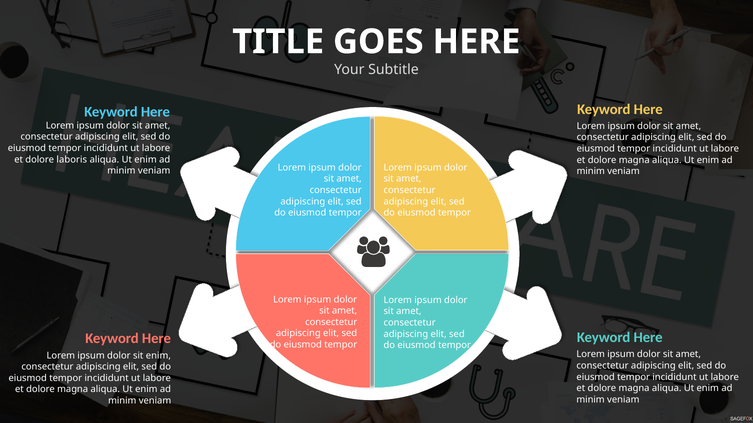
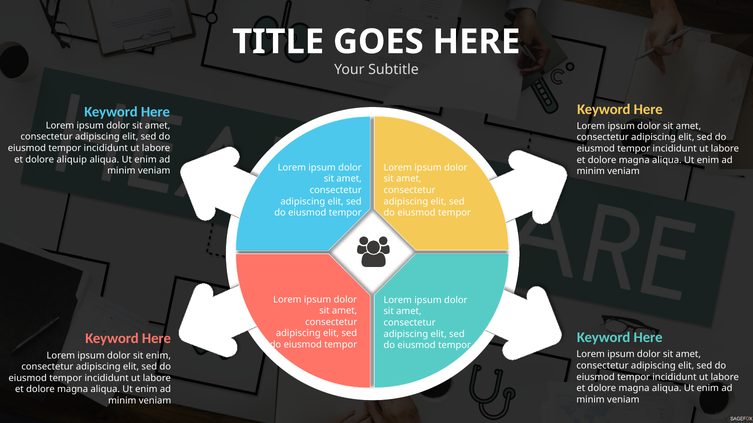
laboris: laboris -> aliquip
